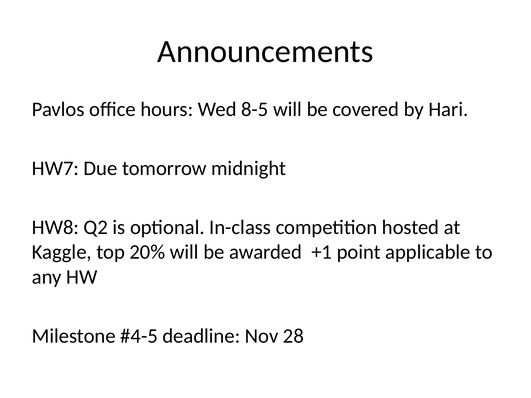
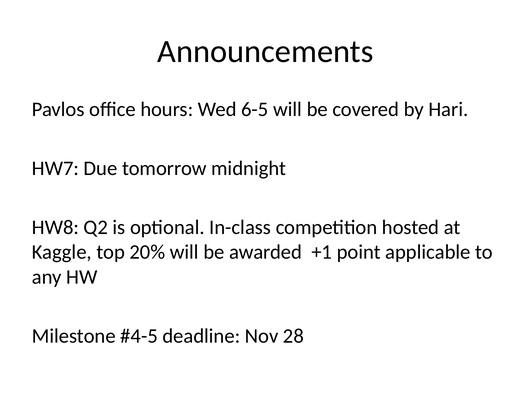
8-5: 8-5 -> 6-5
